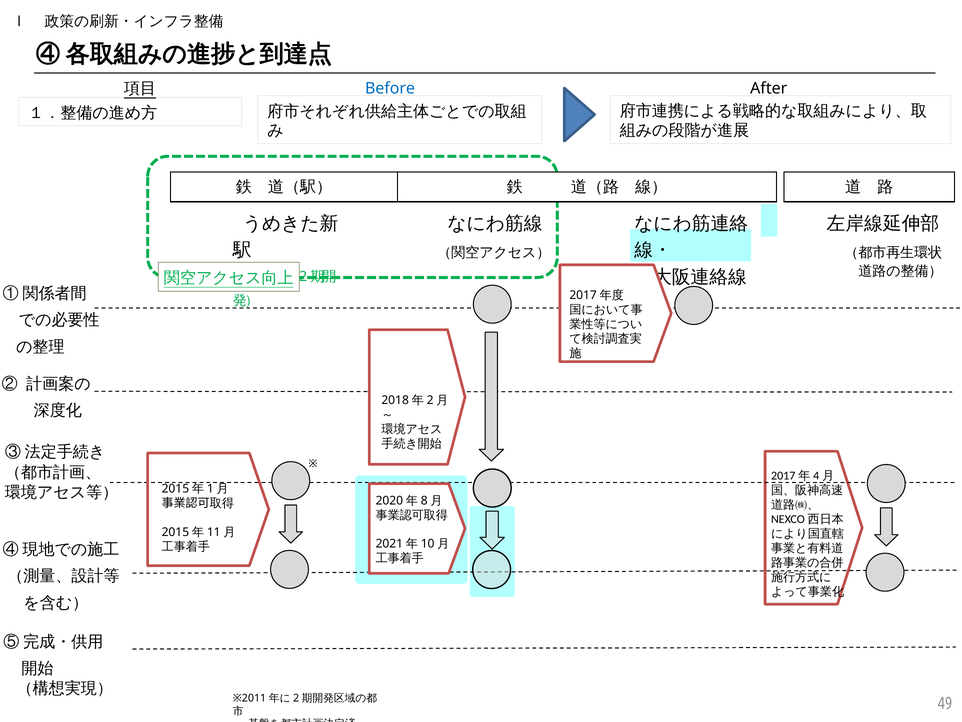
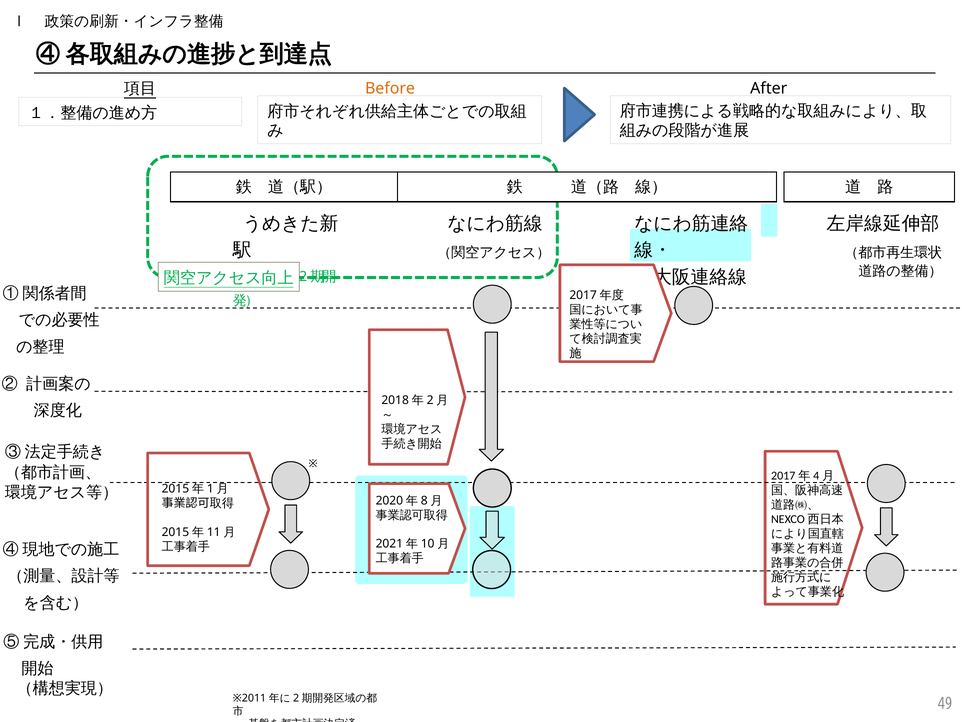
Before colour: blue -> orange
